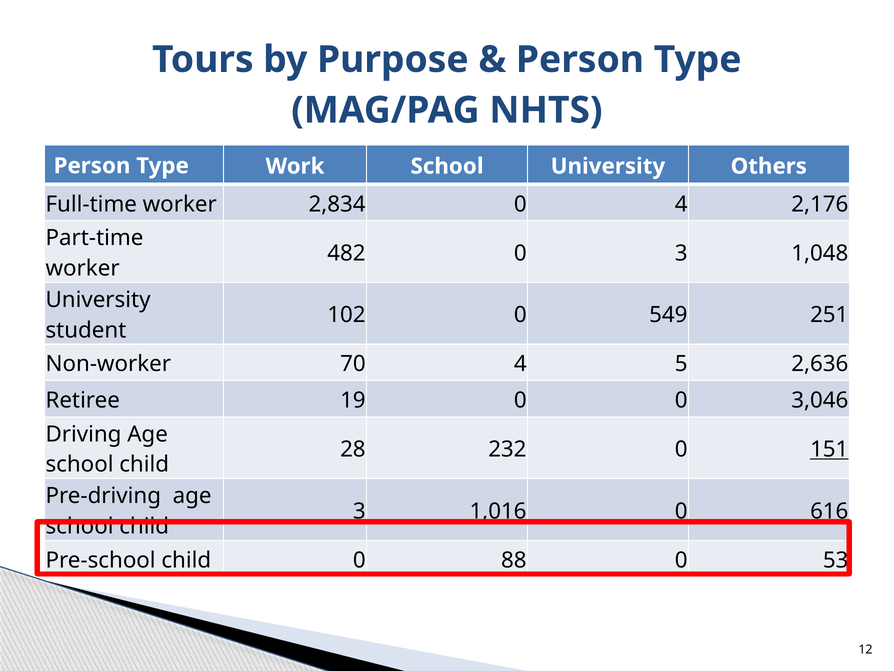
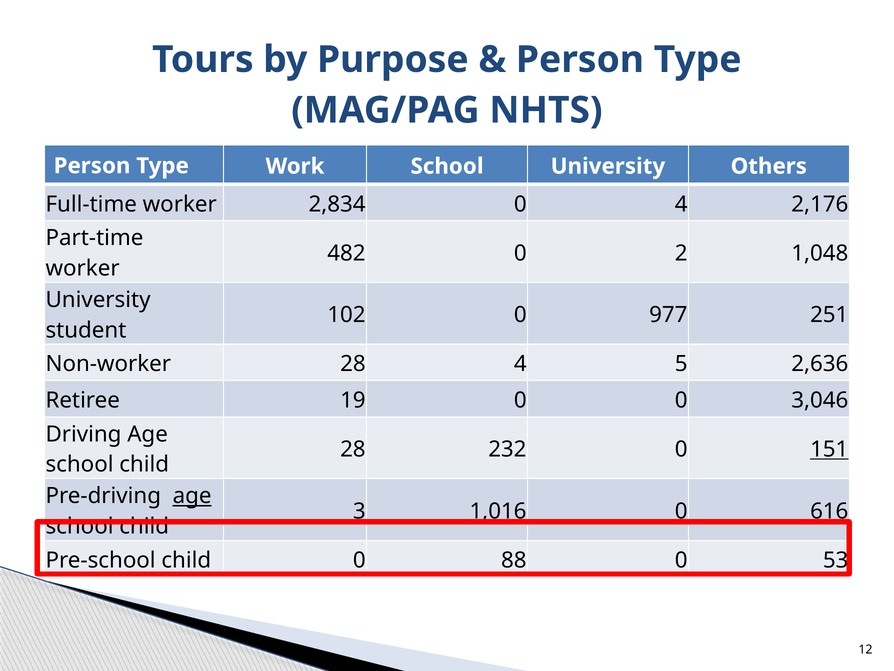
0 3: 3 -> 2
549: 549 -> 977
Non-worker 70: 70 -> 28
age at (192, 496) underline: none -> present
